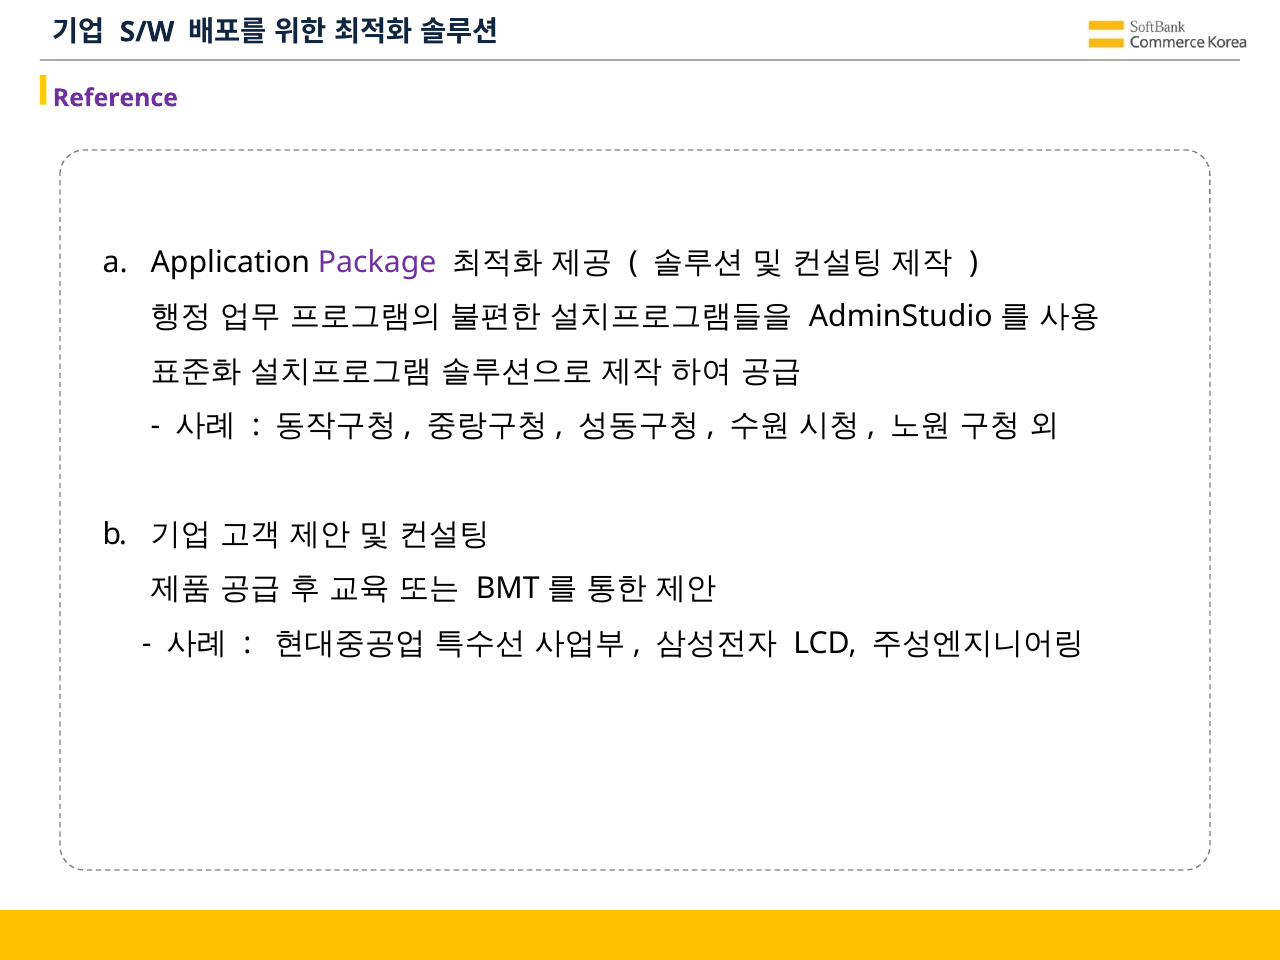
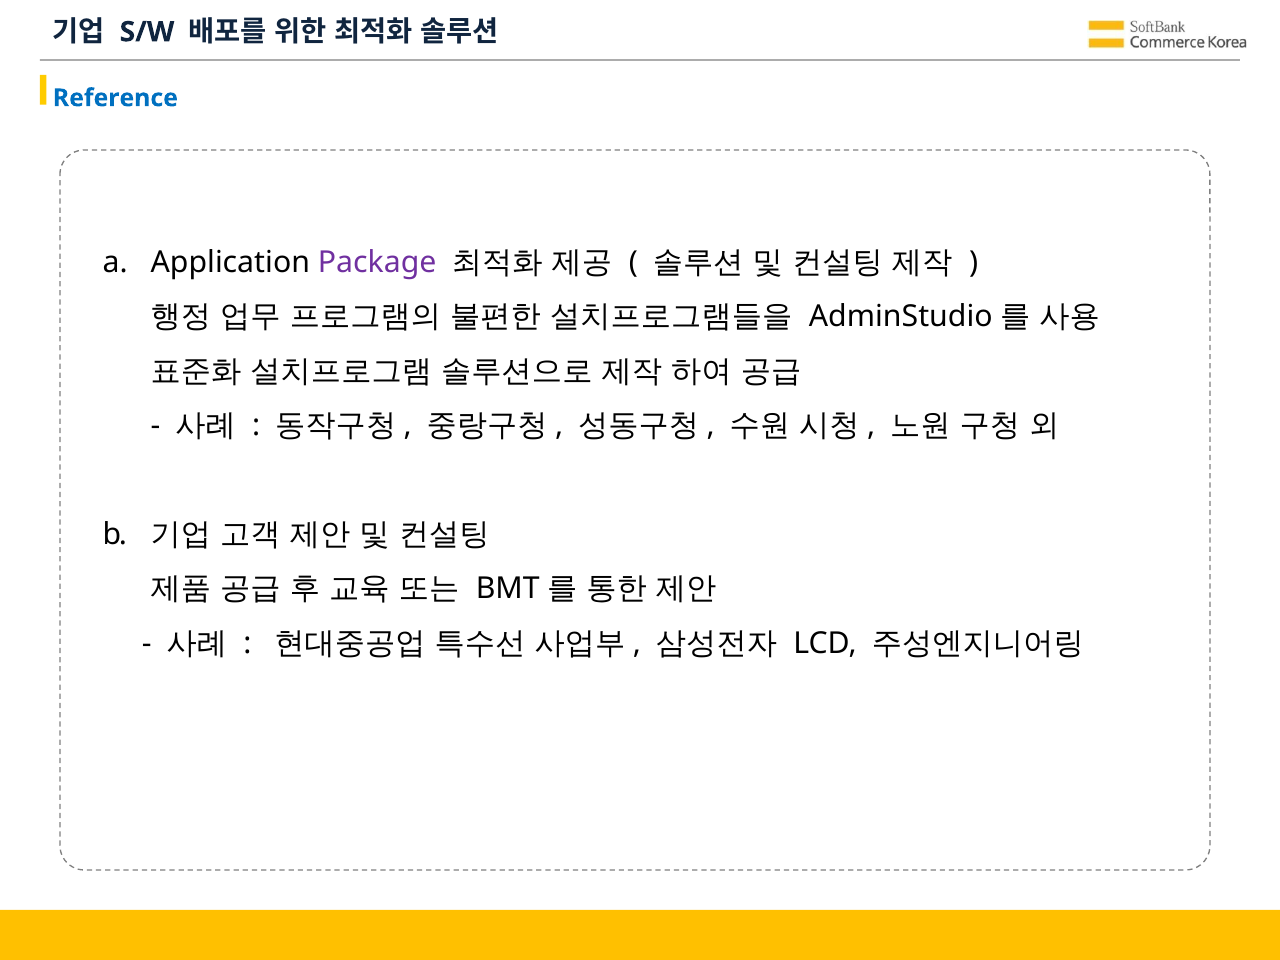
Reference colour: purple -> blue
